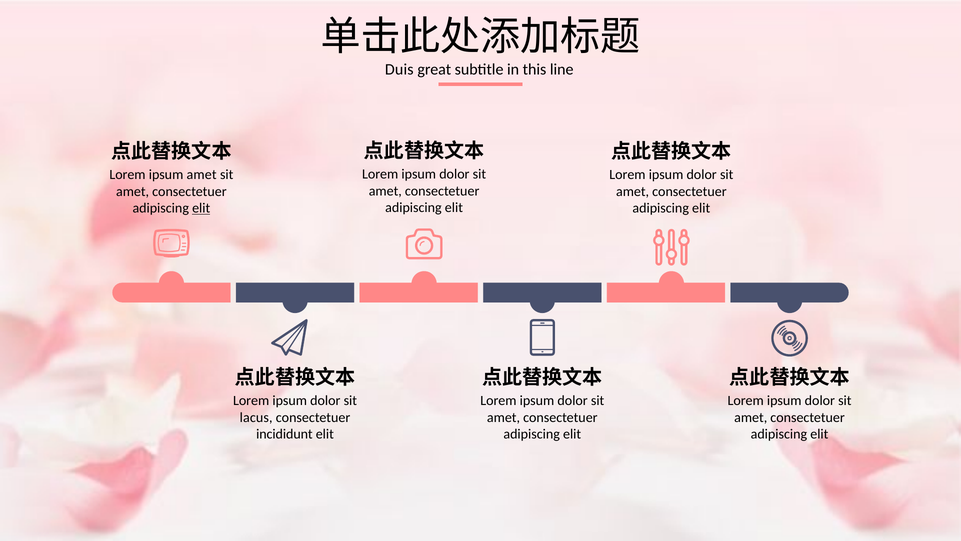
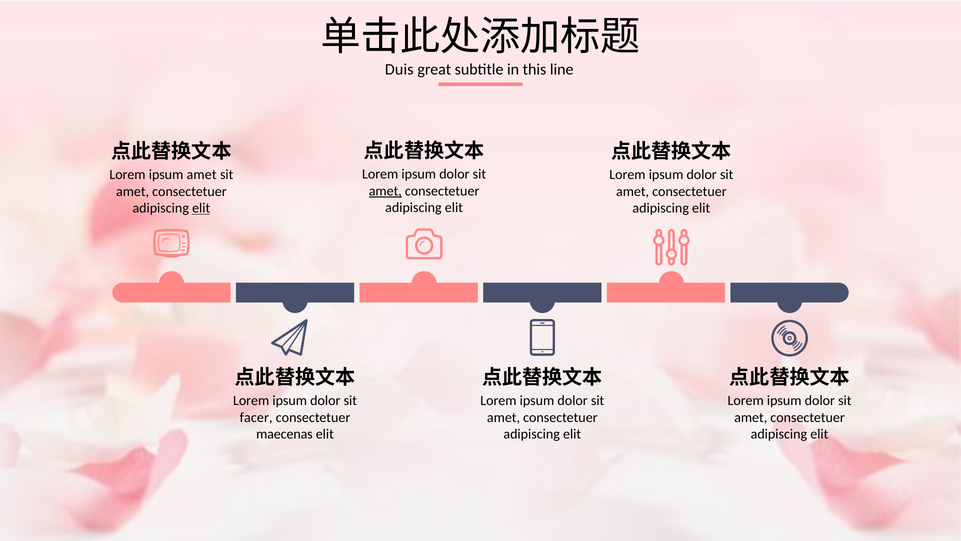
amet at (385, 191) underline: none -> present
lacus: lacus -> facer
incididunt: incididunt -> maecenas
